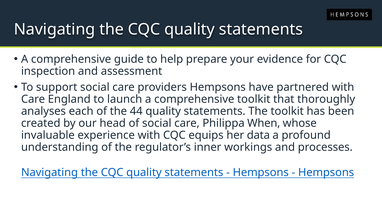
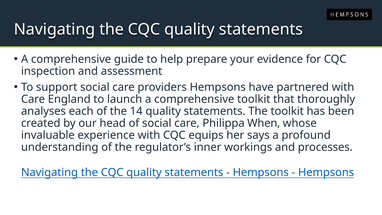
44: 44 -> 14
data: data -> says
